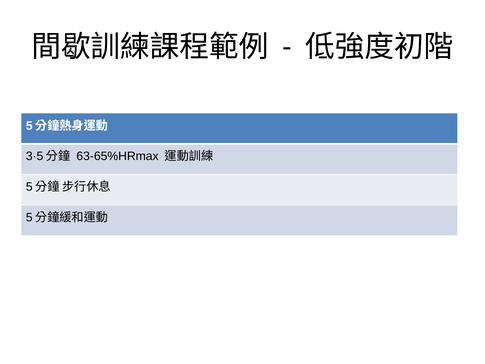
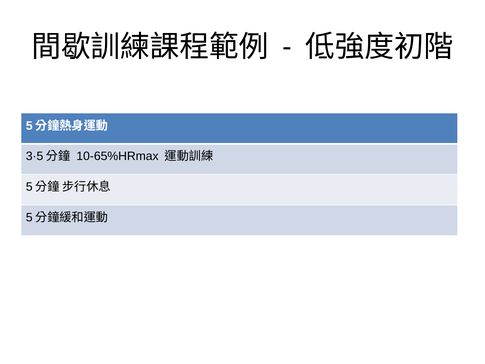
63-65%HRmax: 63-65%HRmax -> 10-65%HRmax
